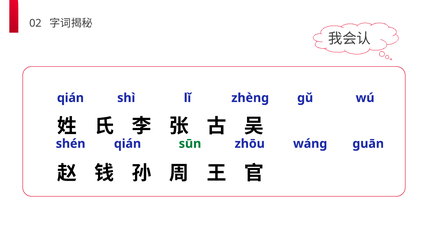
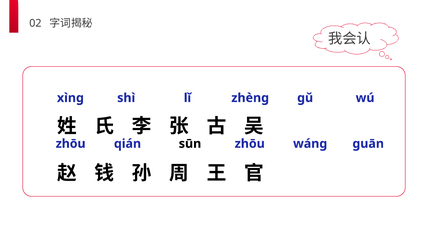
qián at (70, 98): qián -> xìnɡ
shén at (71, 144): shén -> zhōu
sūn colour: green -> black
